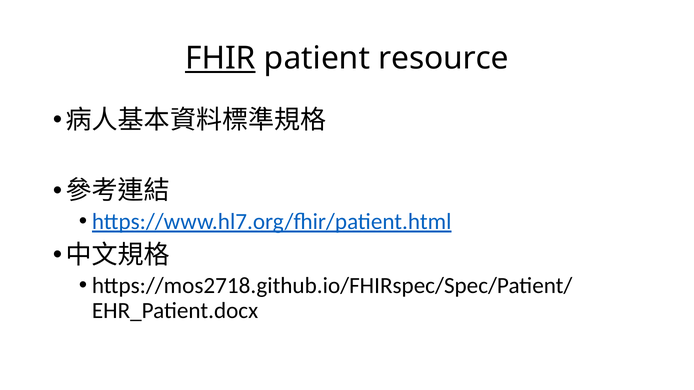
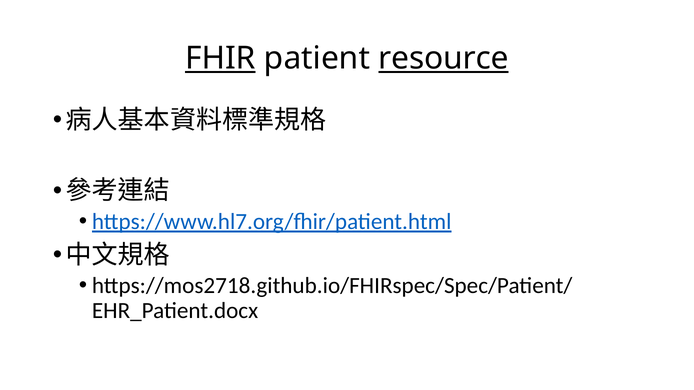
resource underline: none -> present
